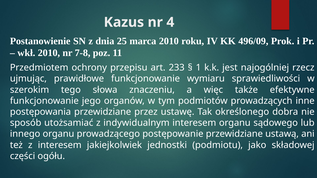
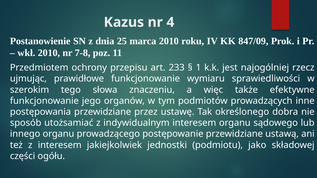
496/09: 496/09 -> 847/09
